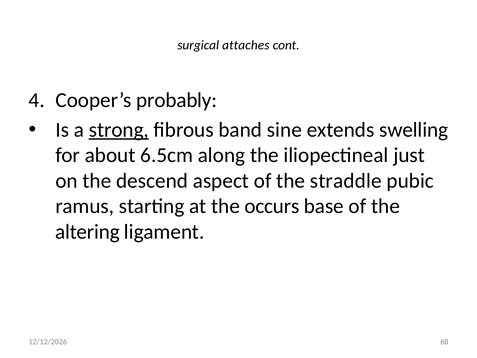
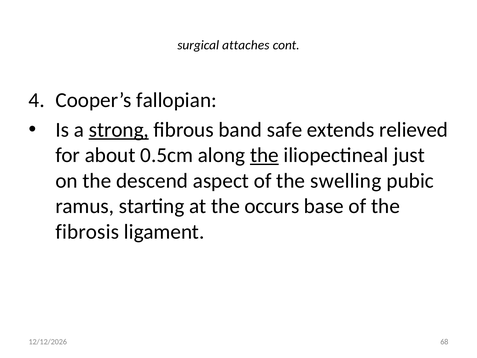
probably: probably -> fallopian
sine: sine -> safe
swelling: swelling -> relieved
6.5cm: 6.5cm -> 0.5cm
the at (264, 155) underline: none -> present
straddle: straddle -> swelling
altering: altering -> fibrosis
